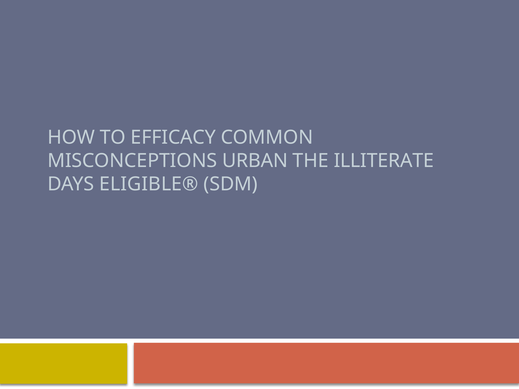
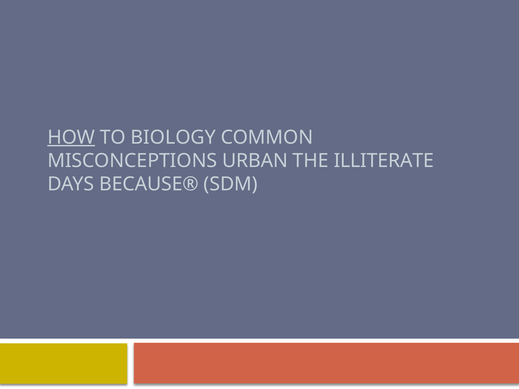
HOW underline: none -> present
EFFICACY: EFFICACY -> BIOLOGY
ELIGIBLE®: ELIGIBLE® -> BECAUSE®
